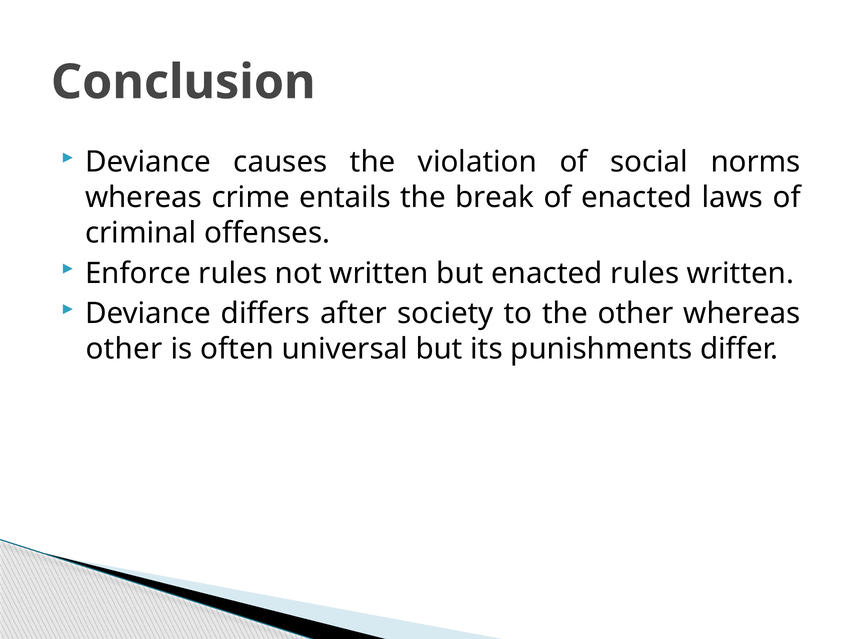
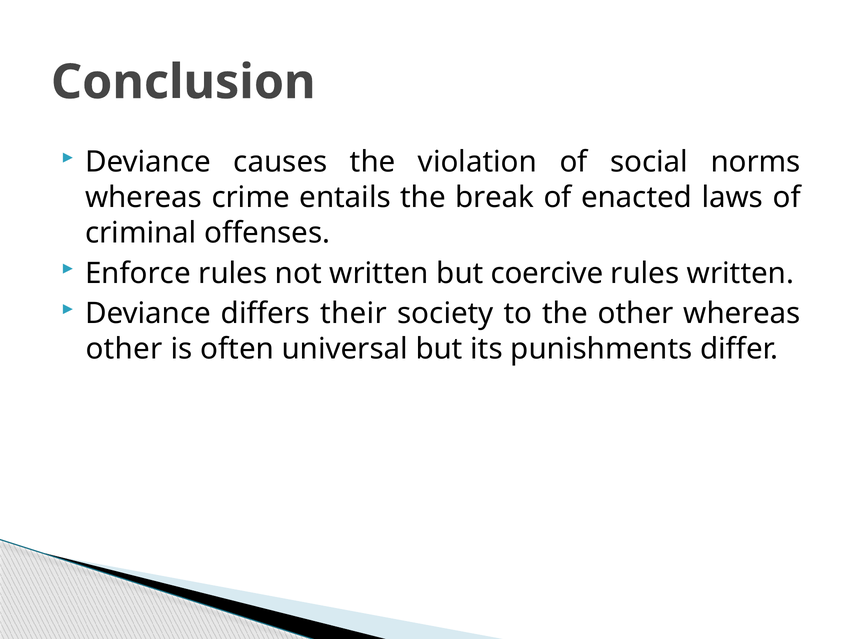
but enacted: enacted -> coercive
after: after -> their
